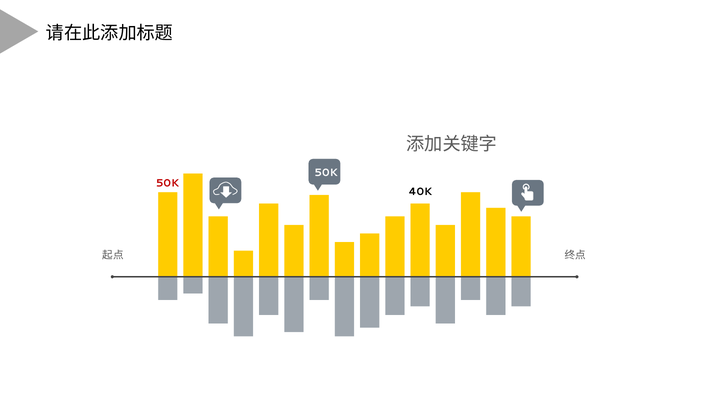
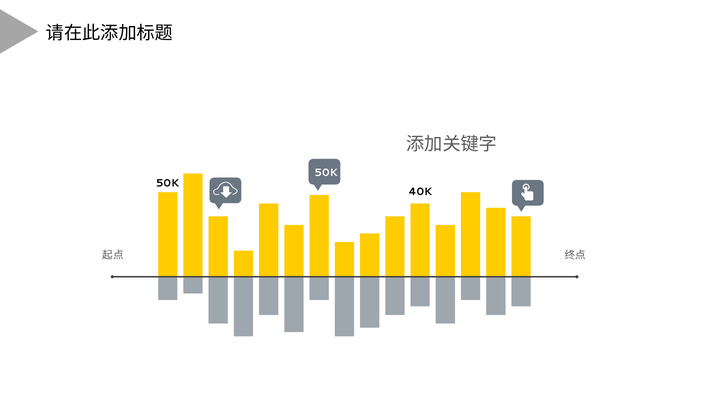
50K at (168, 183) colour: red -> black
